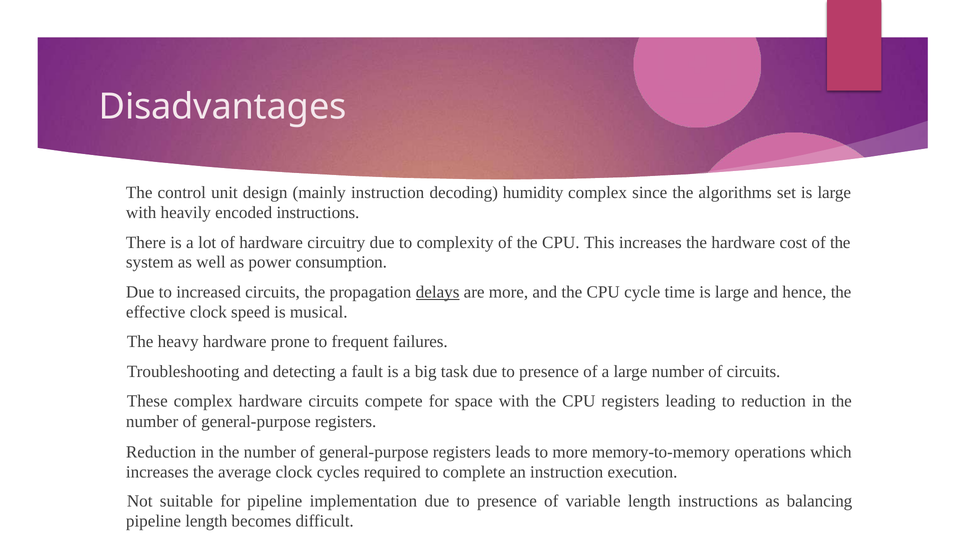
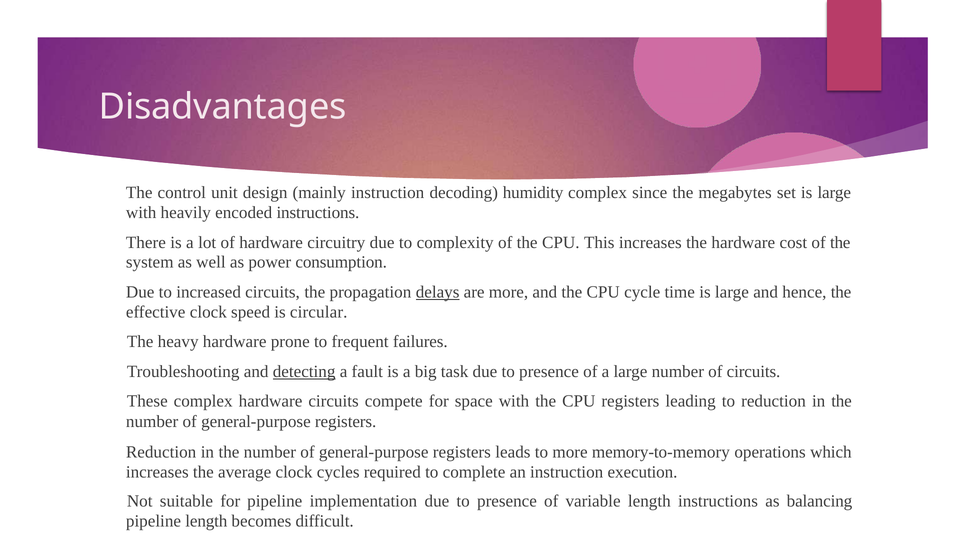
algorithms: algorithms -> megabytes
musical: musical -> circular
detecting underline: none -> present
